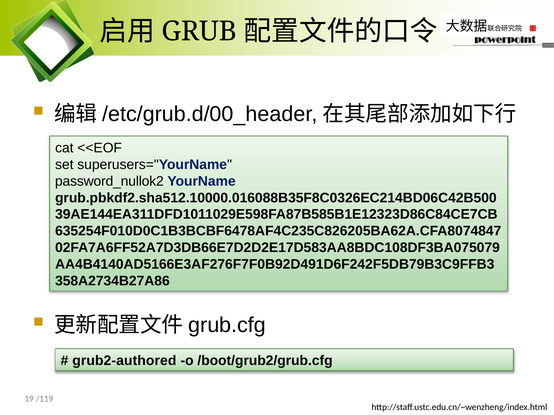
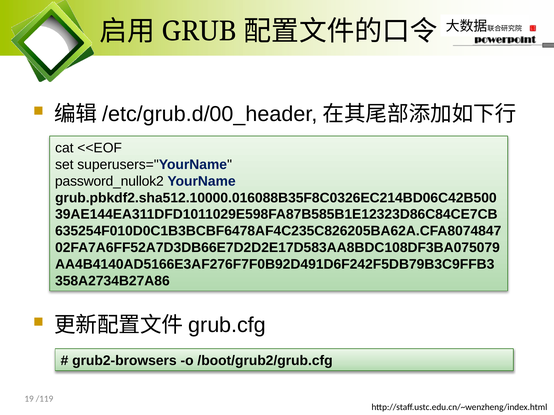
grub2-authored: grub2-authored -> grub2-browsers
